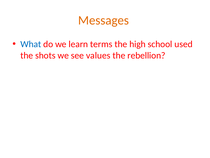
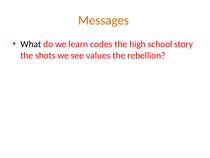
What colour: blue -> black
terms: terms -> codes
used: used -> story
